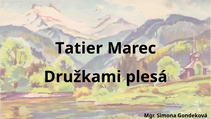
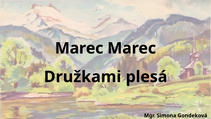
Tatier at (79, 48): Tatier -> Marec
